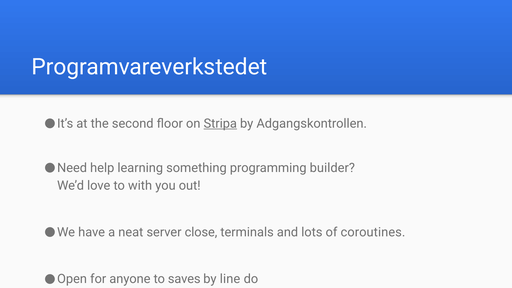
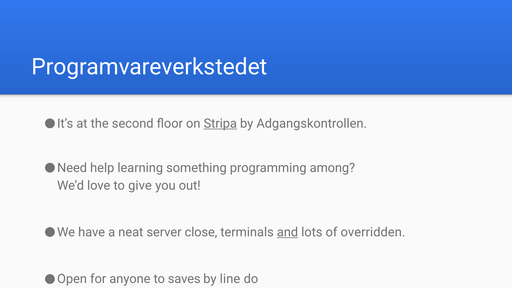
builder: builder -> among
with: with -> give
and underline: none -> present
coroutines: coroutines -> overridden
